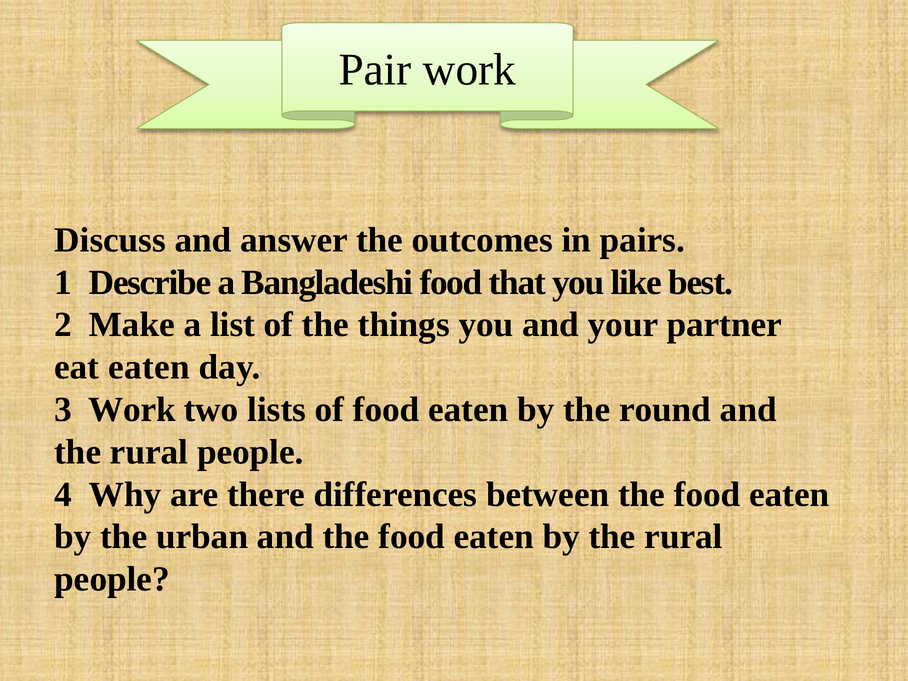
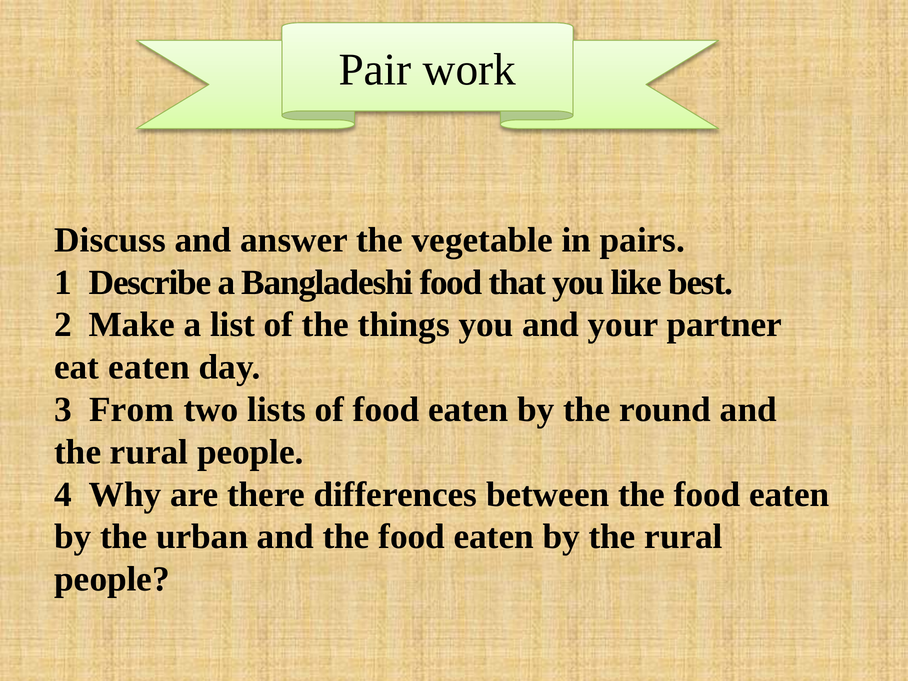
outcomes: outcomes -> vegetable
3 Work: Work -> From
